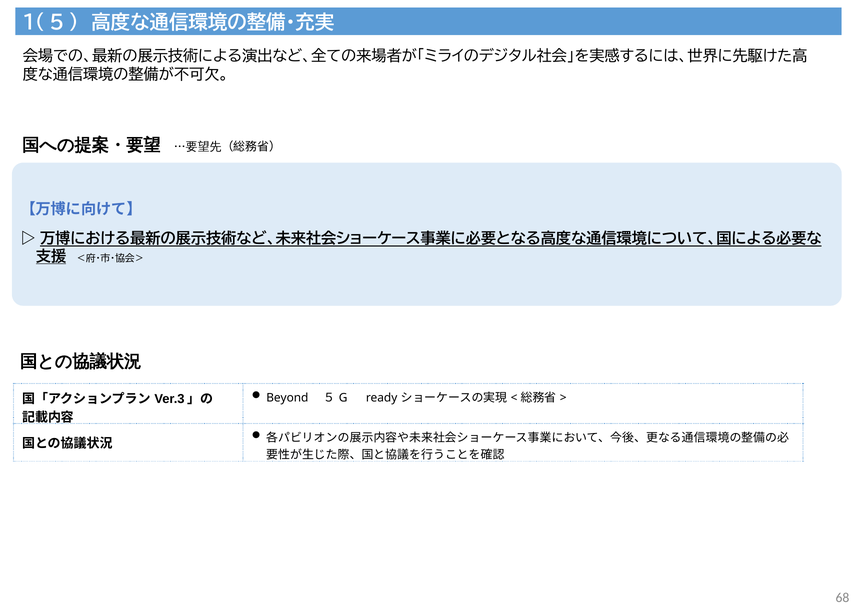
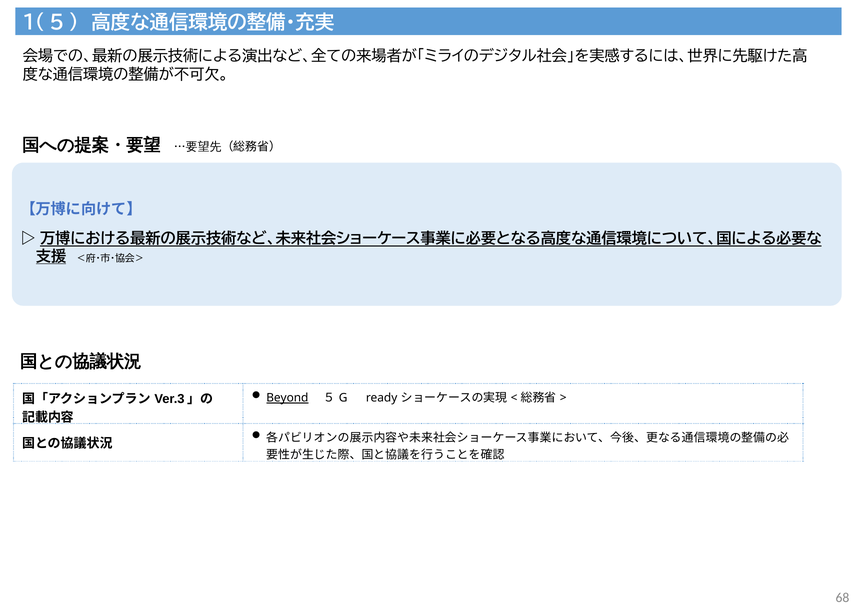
Beyond underline: none -> present
